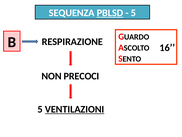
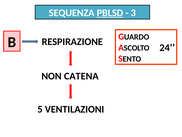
5 at (133, 13): 5 -> 3
16: 16 -> 24
PRECOCI: PRECOCI -> CATENA
VENTILAZIONI underline: present -> none
